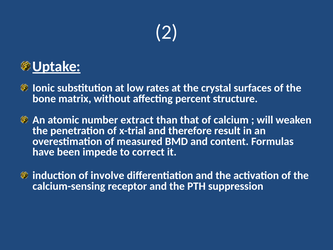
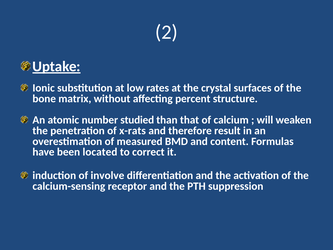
extract: extract -> studied
x-trial: x-trial -> x-rats
impede: impede -> located
